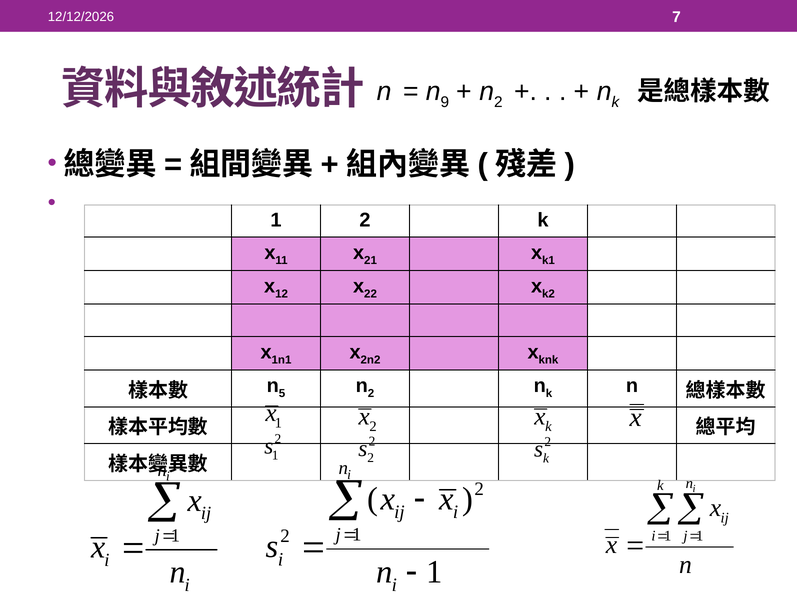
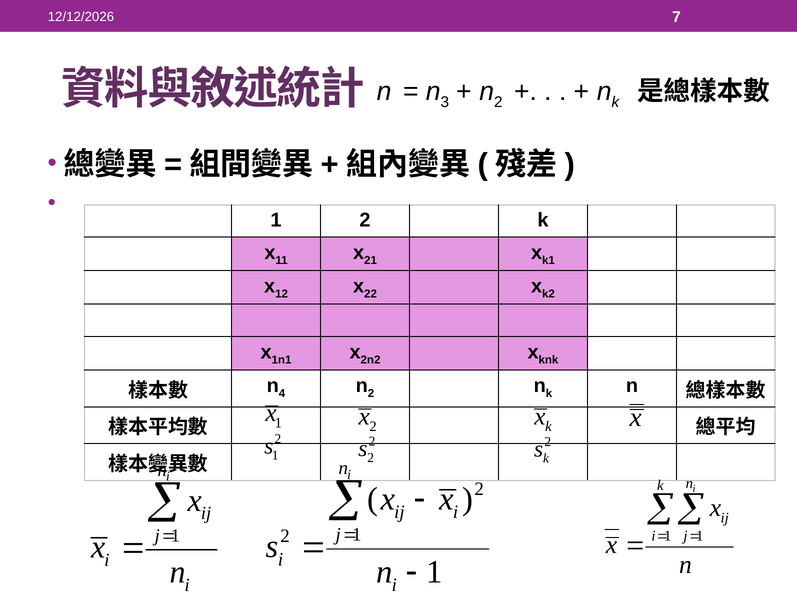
9: 9 -> 3
5: 5 -> 4
